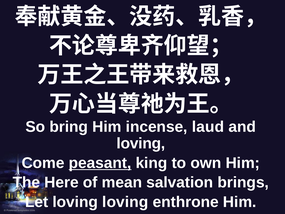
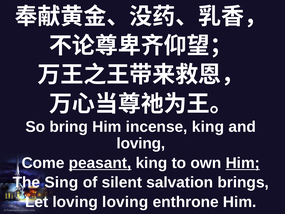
incense laud: laud -> king
Him at (243, 163) underline: none -> present
Here: Here -> Sing
mean: mean -> silent
